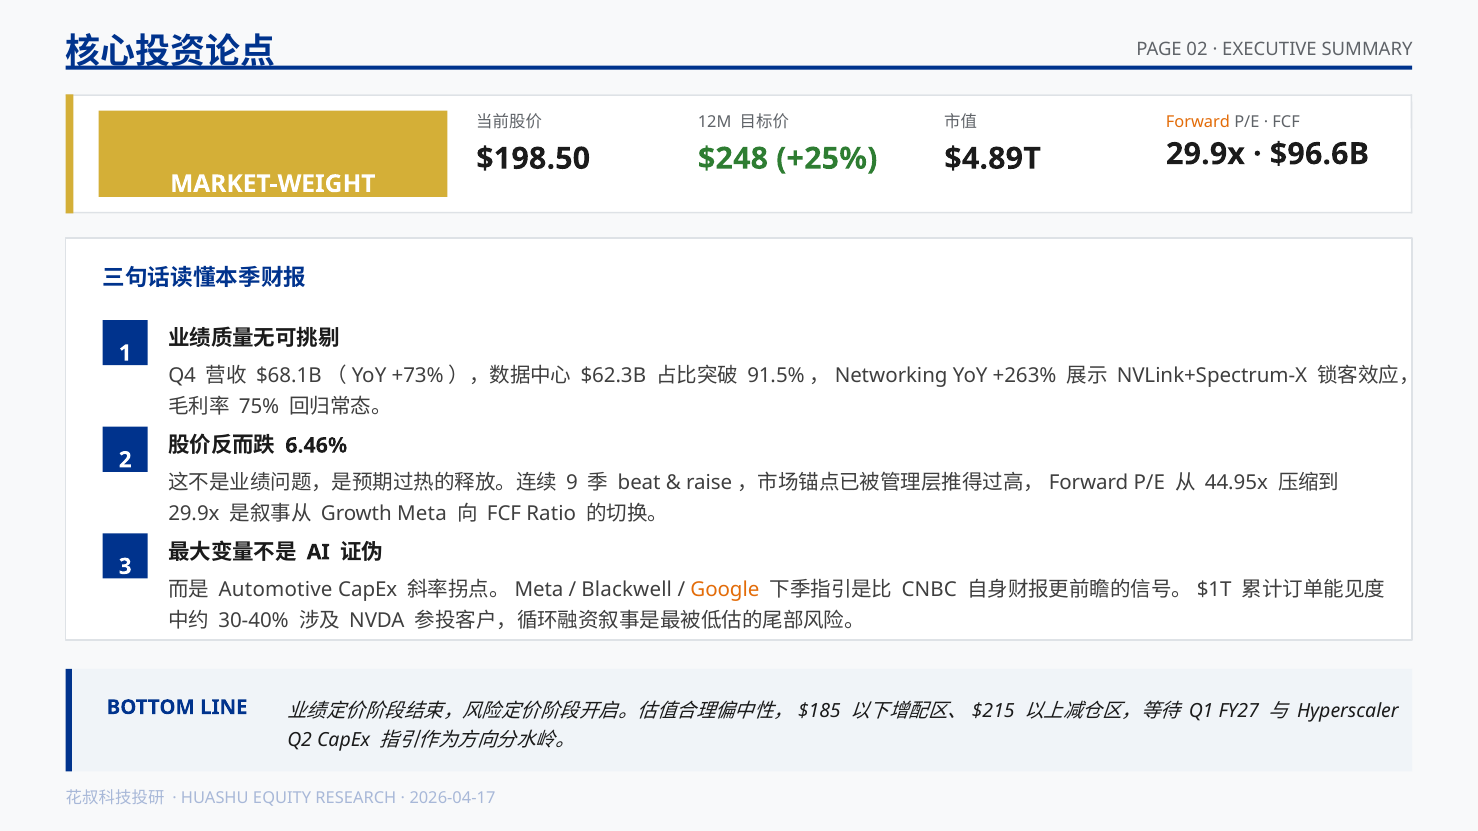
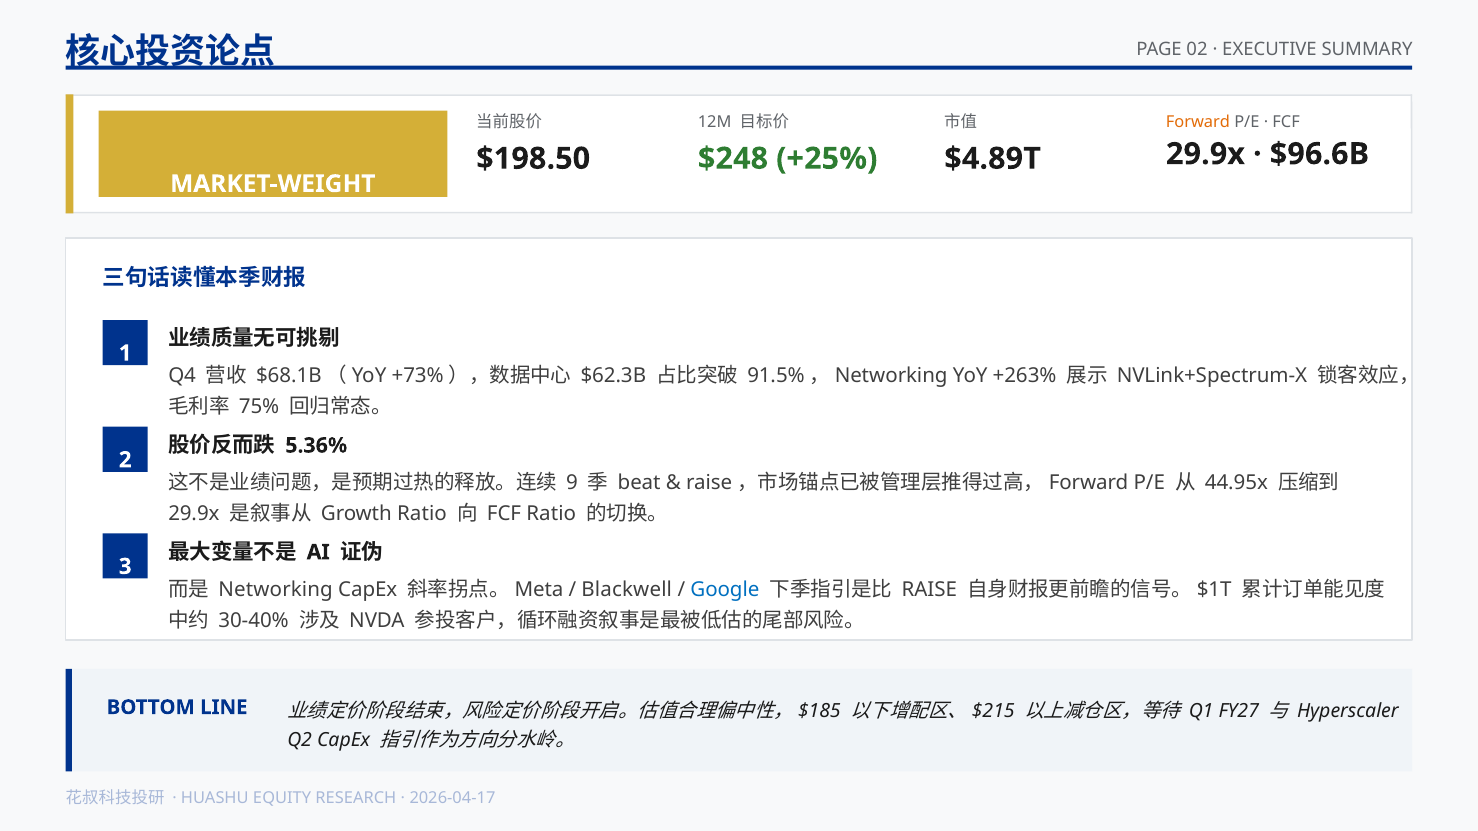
6.46%: 6.46% -> 5.36%
Growth Meta: Meta -> Ratio
Automotive: Automotive -> Networking
Google colour: orange -> blue
CNBC: CNBC -> RAISE
